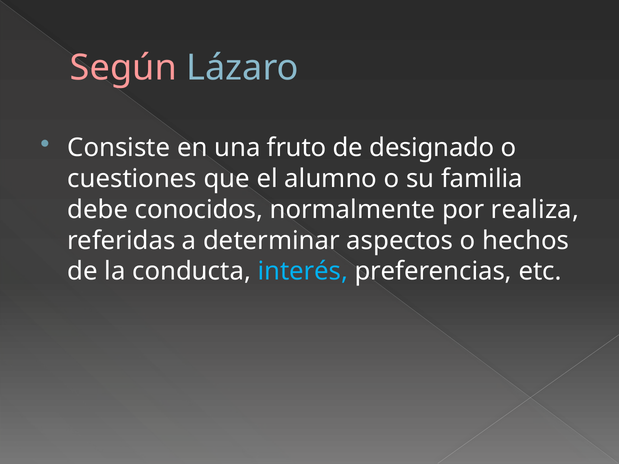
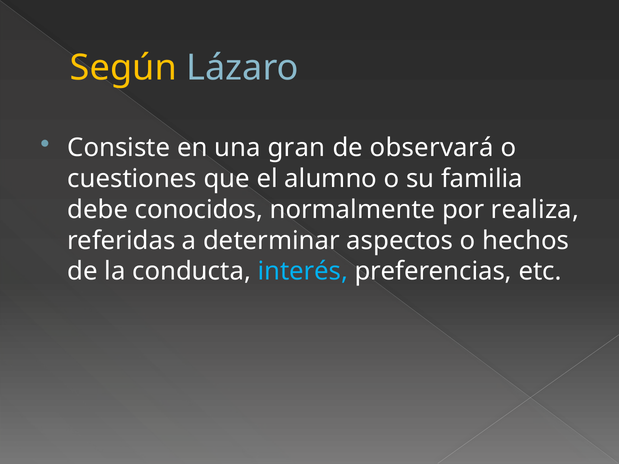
Según colour: pink -> yellow
fruto: fruto -> gran
designado: designado -> observará
